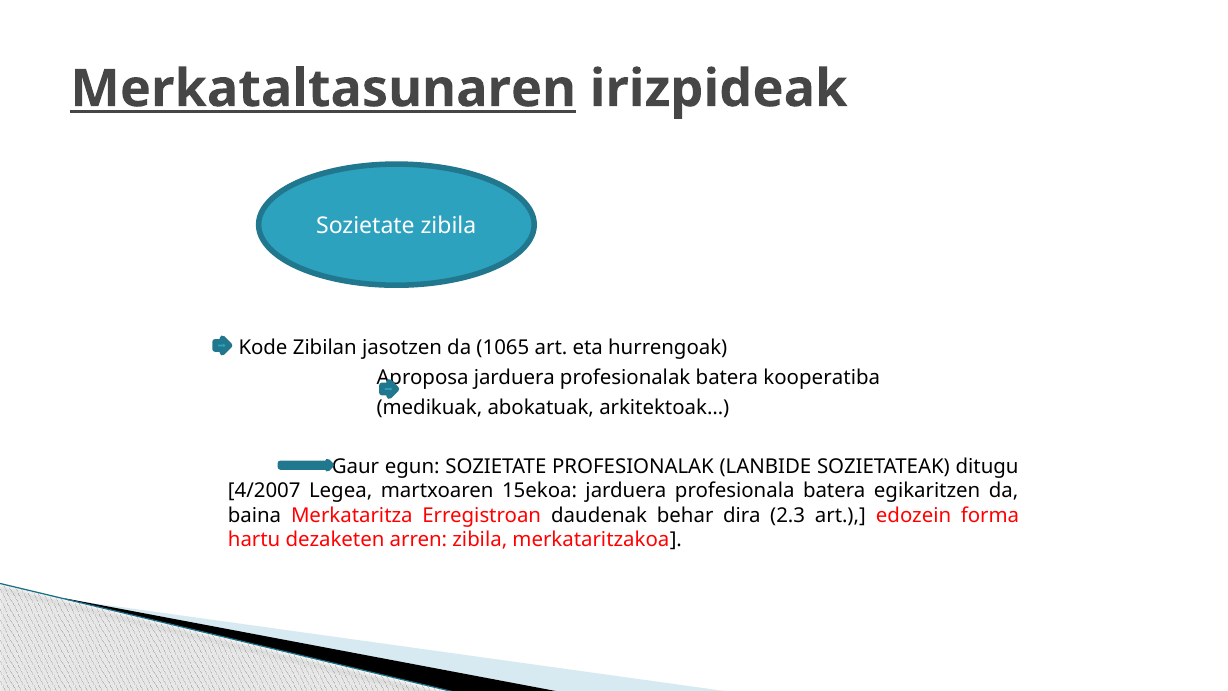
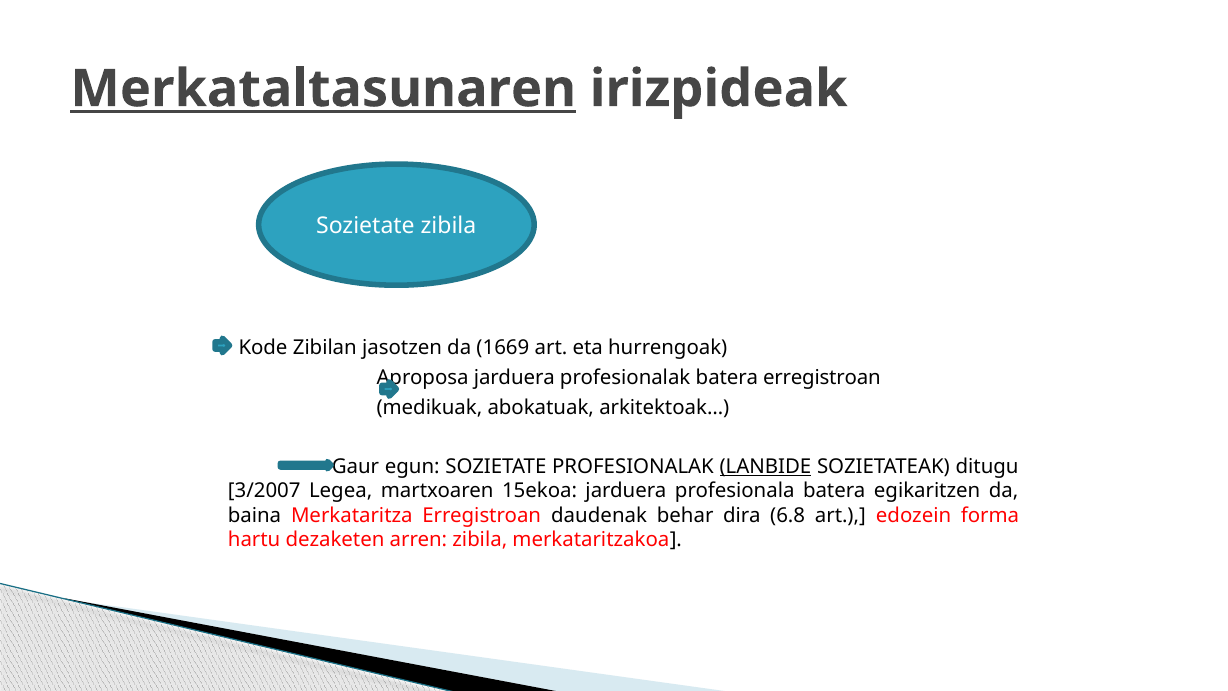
1065: 1065 -> 1669
batera kooperatiba: kooperatiba -> erregistroan
LANBIDE underline: none -> present
4/2007: 4/2007 -> 3/2007
2.3: 2.3 -> 6.8
